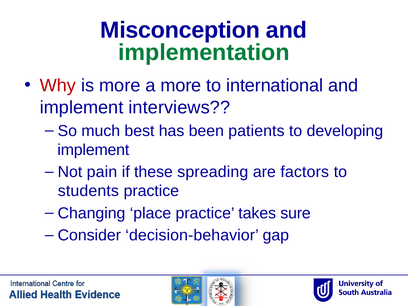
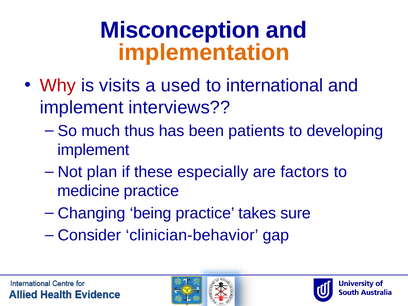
implementation colour: green -> orange
is more: more -> visits
a more: more -> used
best: best -> thus
pain: pain -> plan
spreading: spreading -> especially
students: students -> medicine
place: place -> being
decision-behavior: decision-behavior -> clinician-behavior
